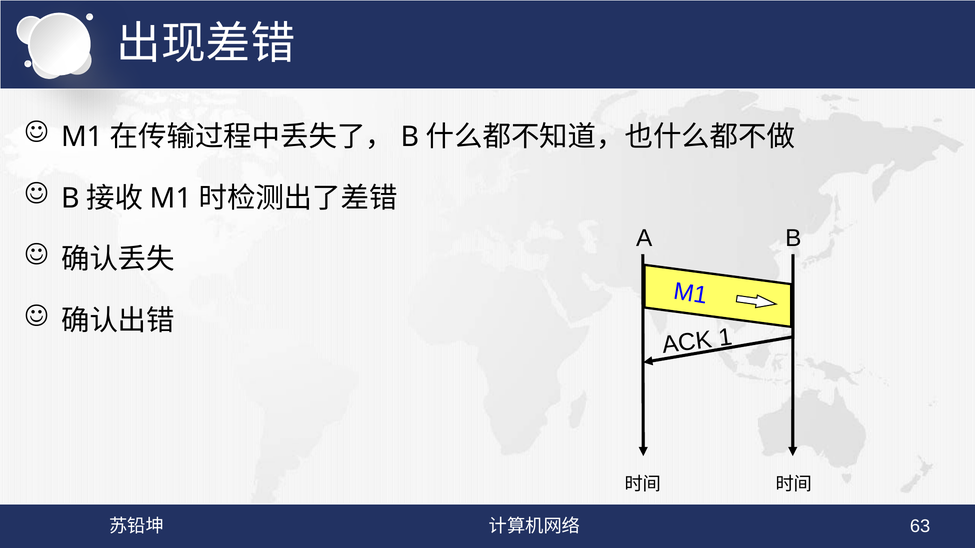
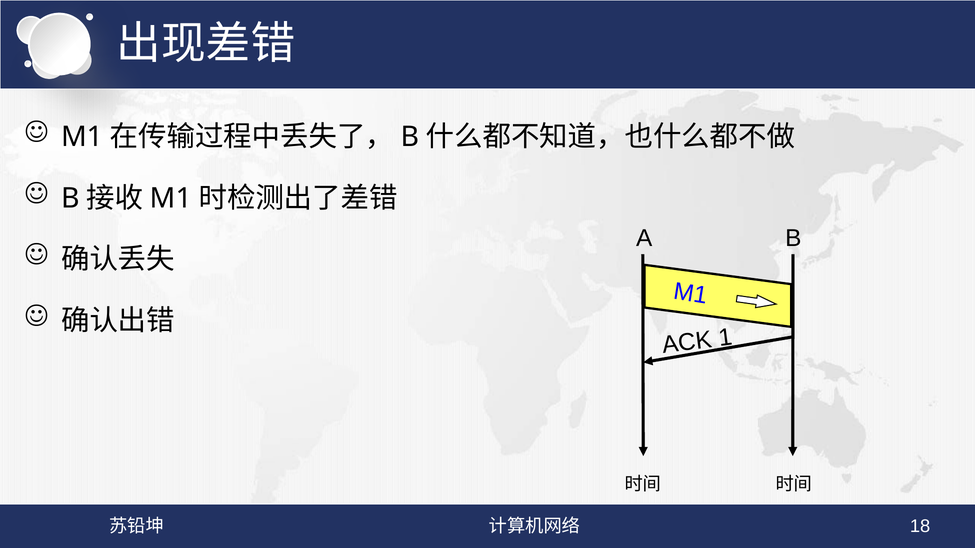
63: 63 -> 18
